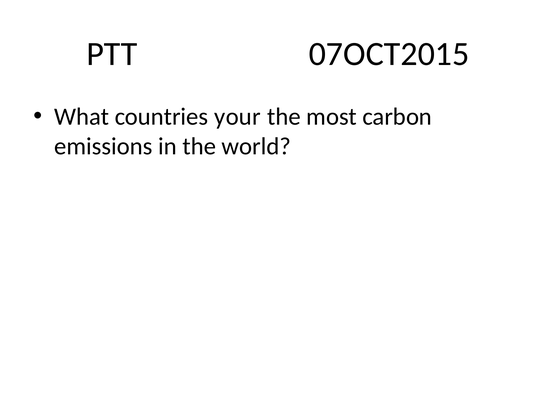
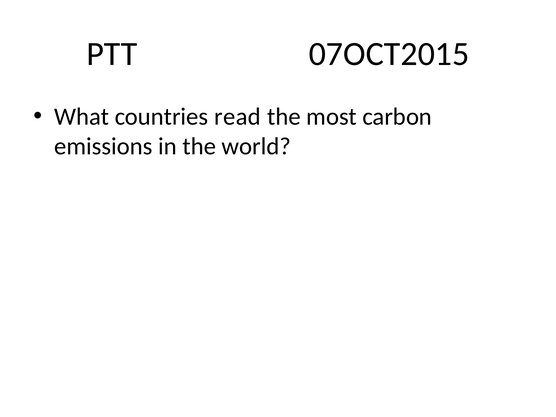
your: your -> read
